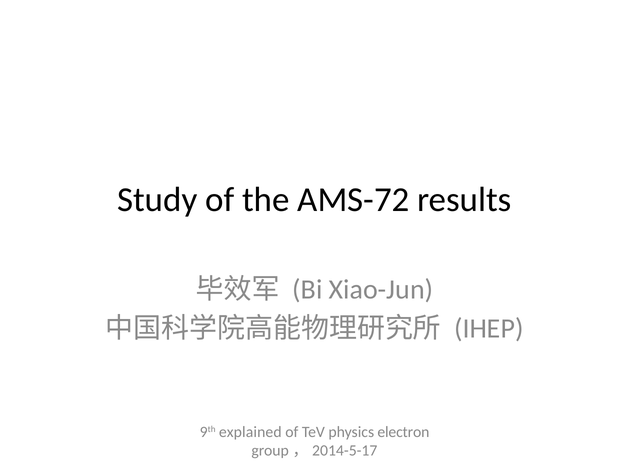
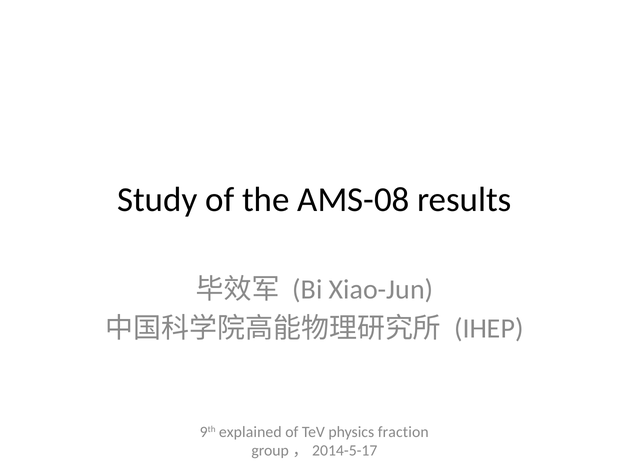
AMS-72: AMS-72 -> AMS-08
electron: electron -> fraction
